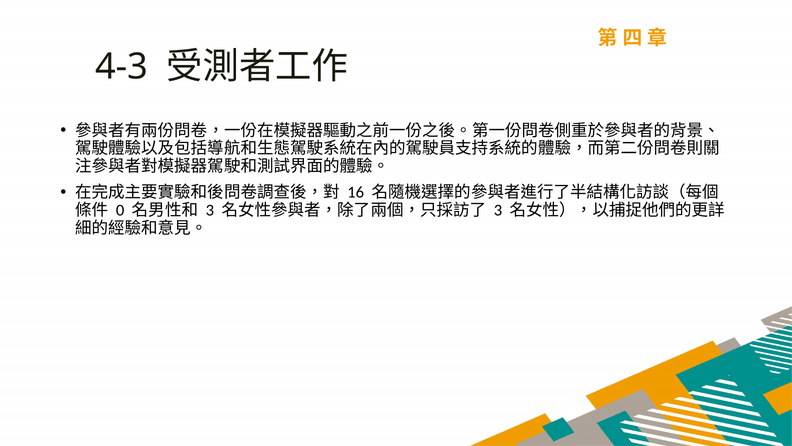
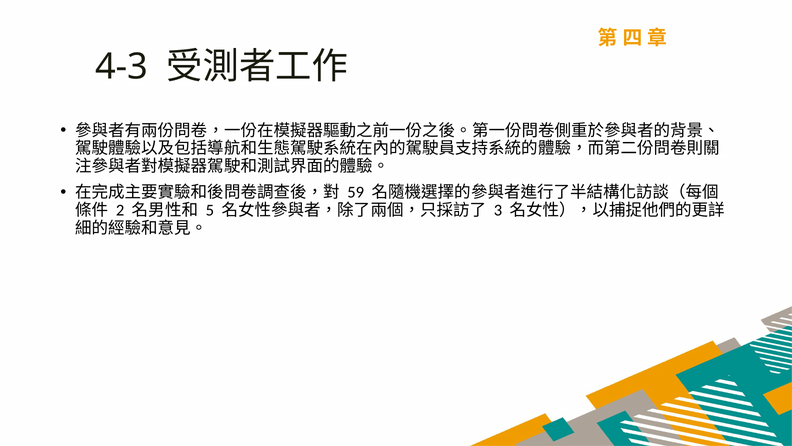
16: 16 -> 59
0: 0 -> 2
3 at (210, 210): 3 -> 5
